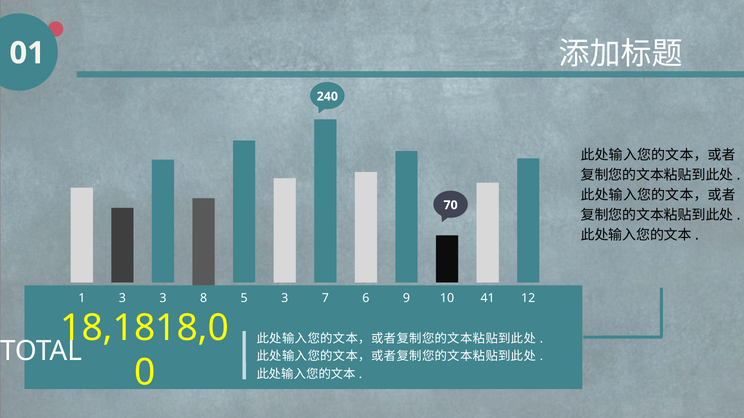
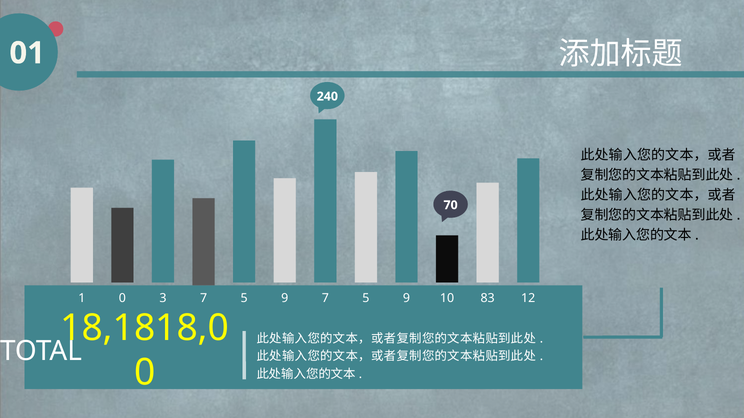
1 3: 3 -> 0
3 8: 8 -> 7
3 at (285, 298): 3 -> 9
6 at (366, 298): 6 -> 5
41: 41 -> 83
